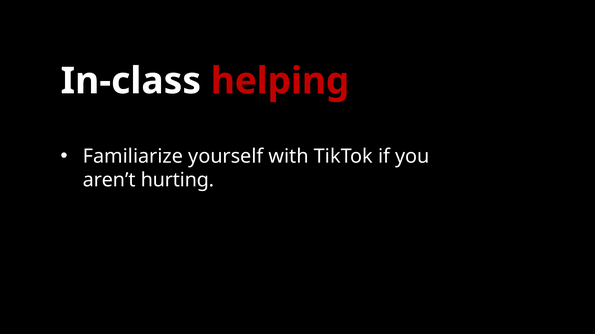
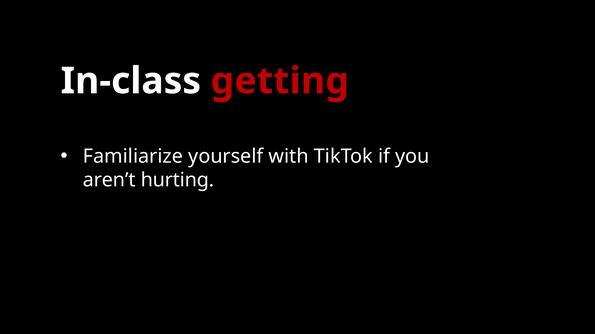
helping: helping -> getting
